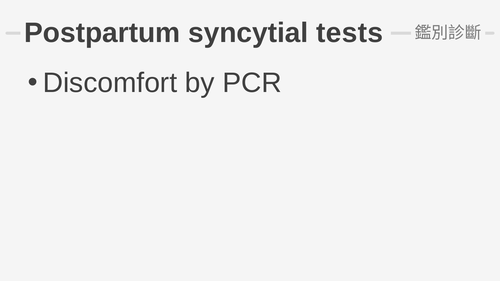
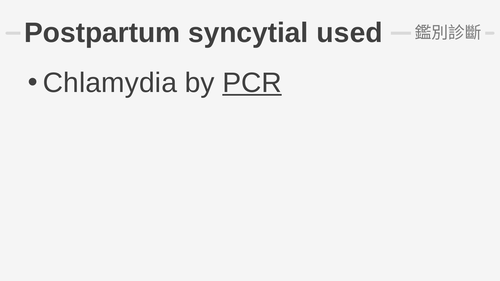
tests: tests -> used
Discomfort: Discomfort -> Chlamydia
PCR underline: none -> present
